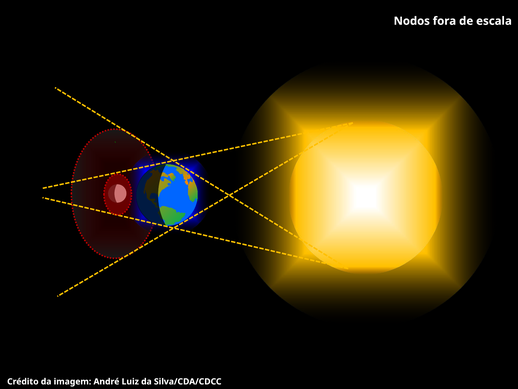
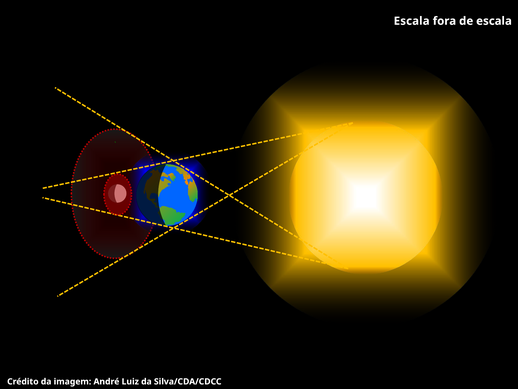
Nodos at (412, 21): Nodos -> Escala
